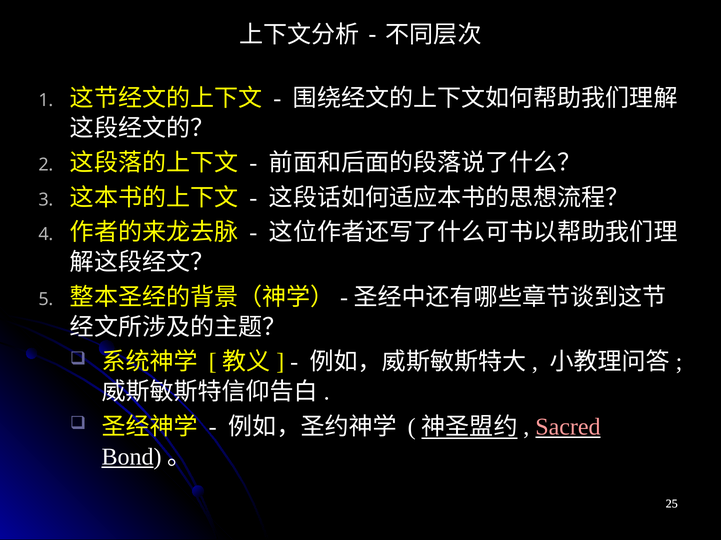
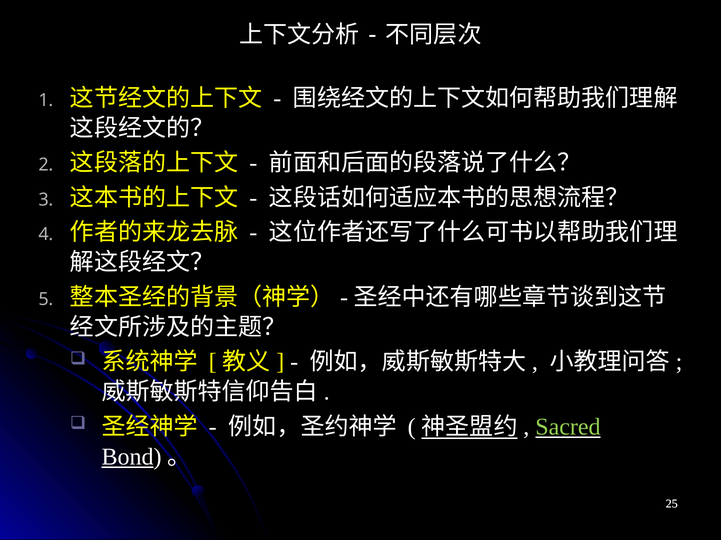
Sacred colour: pink -> light green
